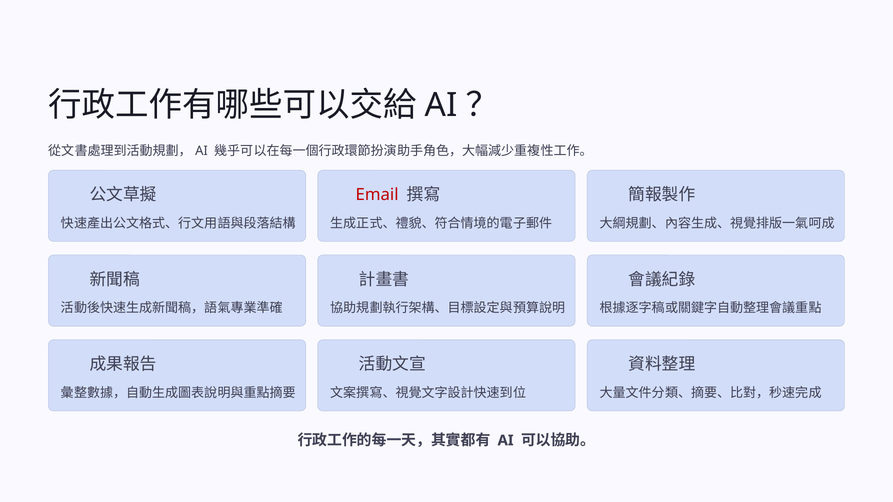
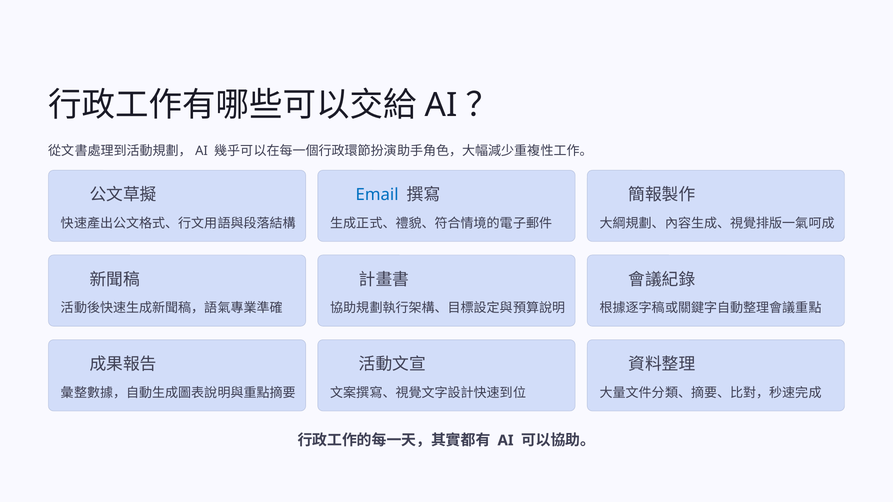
Email colour: red -> blue
